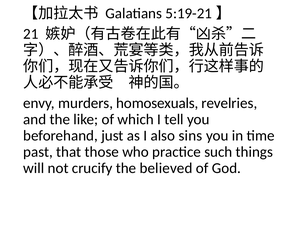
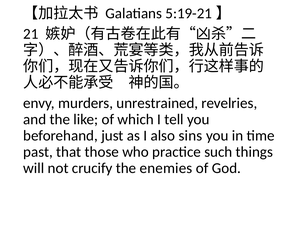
homosexuals: homosexuals -> unrestrained
believed: believed -> enemies
